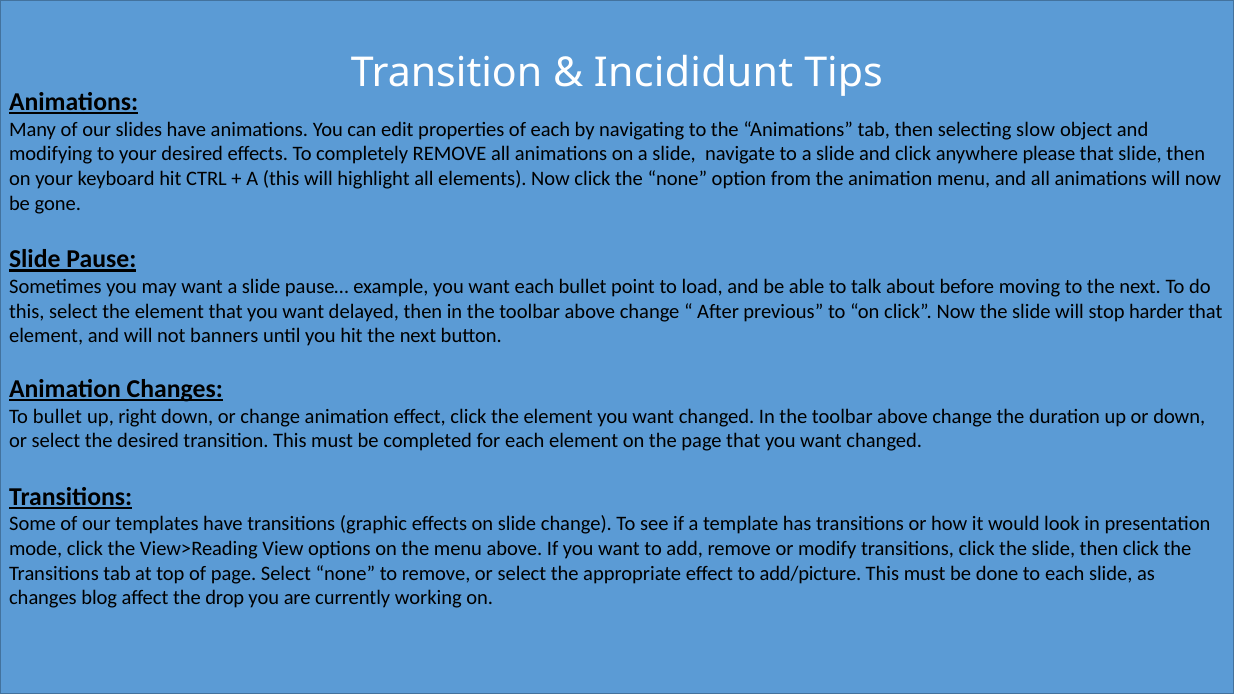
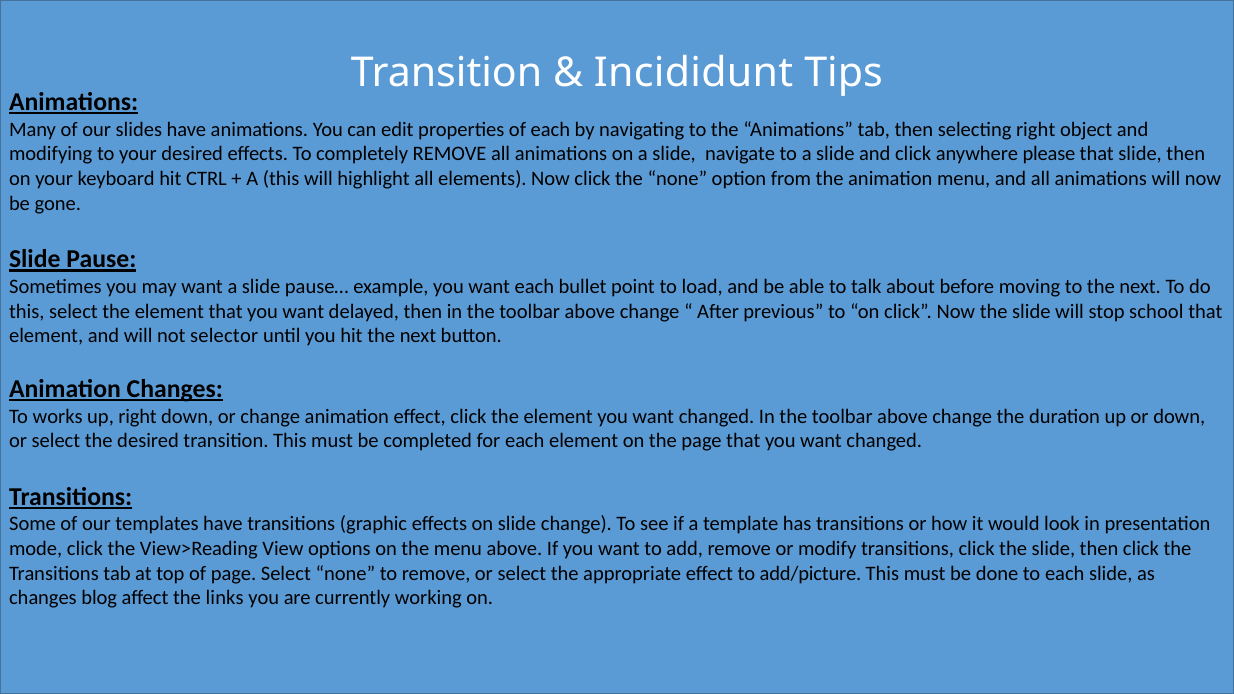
selecting slow: slow -> right
harder: harder -> school
banners: banners -> selector
To bullet: bullet -> works
drop: drop -> links
